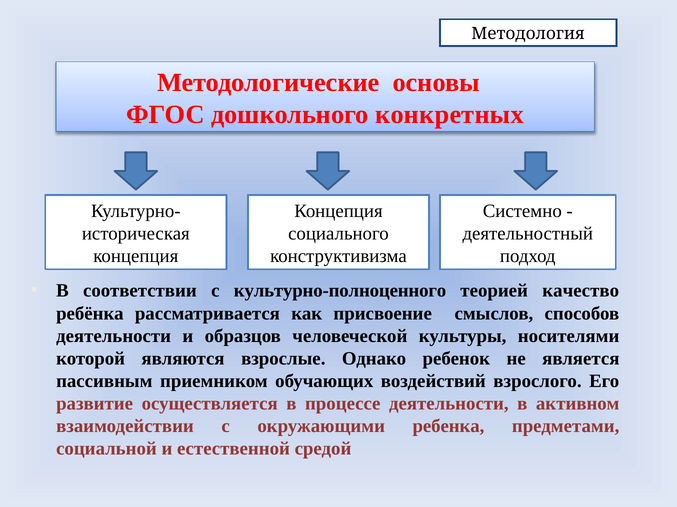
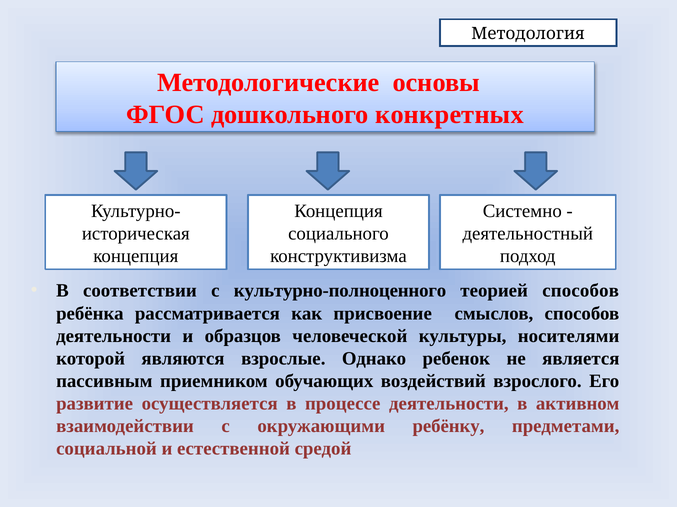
теорией качество: качество -> способов
ребенка: ребенка -> ребёнку
